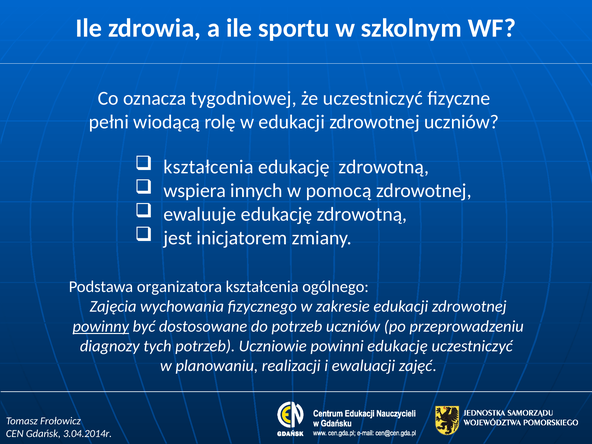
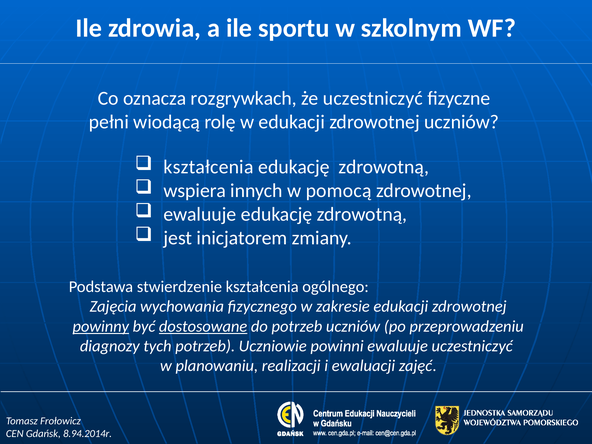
tygodniowej: tygodniowej -> rozgrywkach
organizatora: organizatora -> stwierdzenie
dostosowane underline: none -> present
powinni edukację: edukację -> ewaluuje
3.04.2014r: 3.04.2014r -> 8.94.2014r
